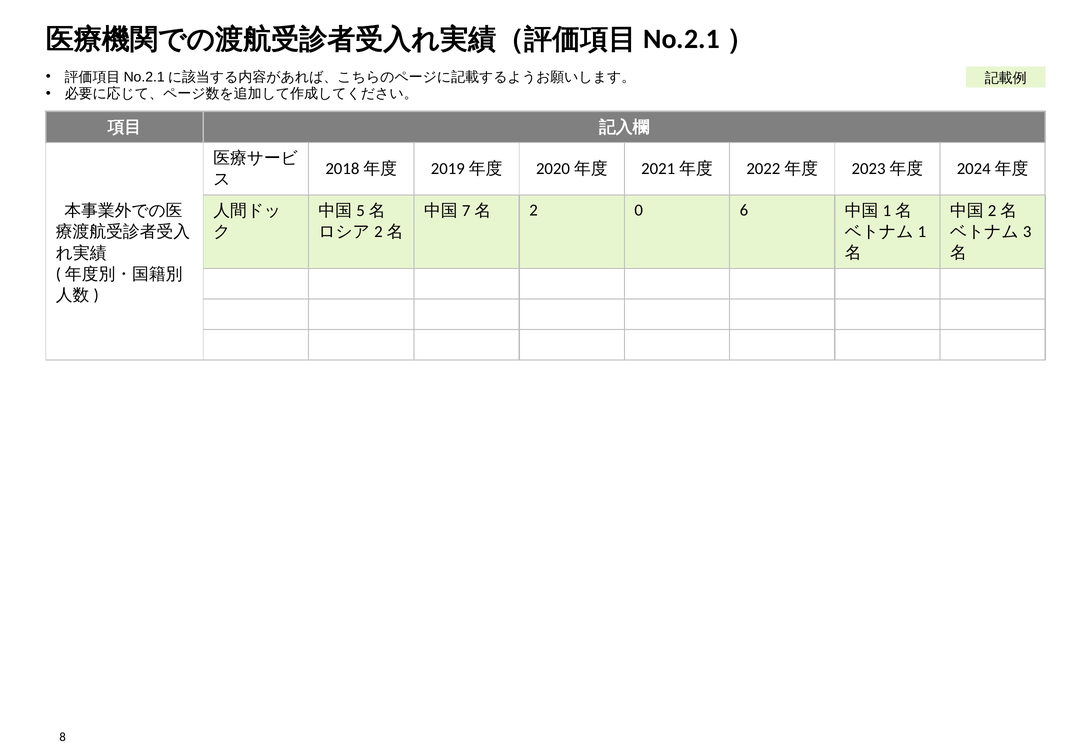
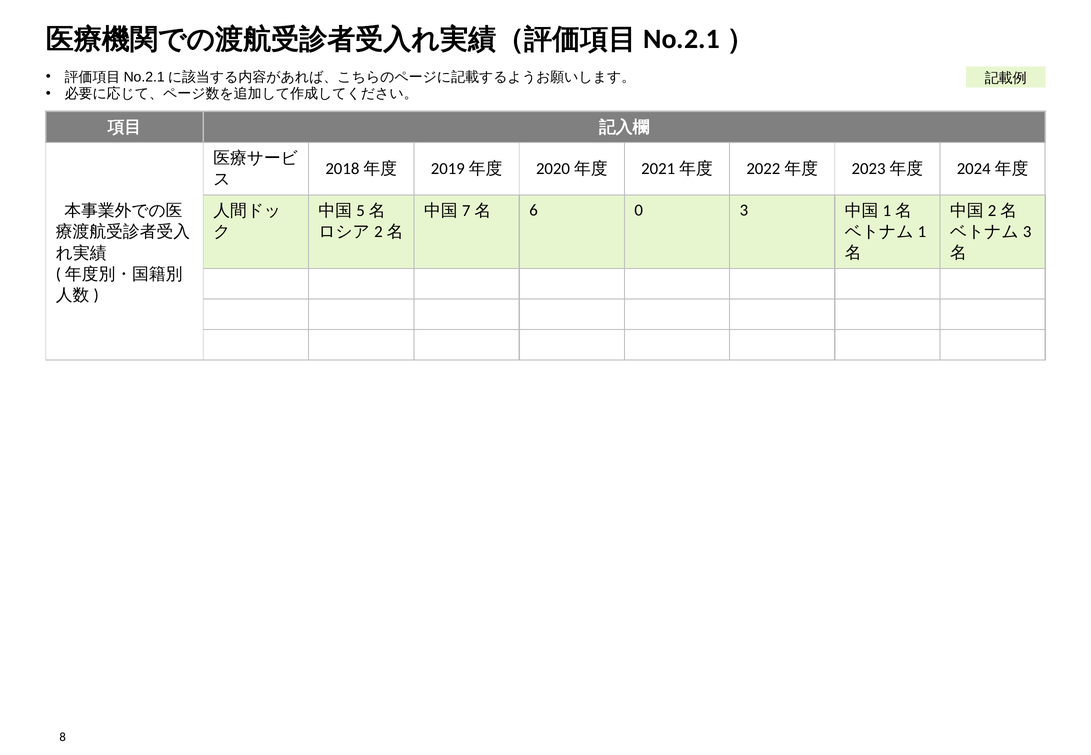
2: 2 -> 6
6: 6 -> 3
